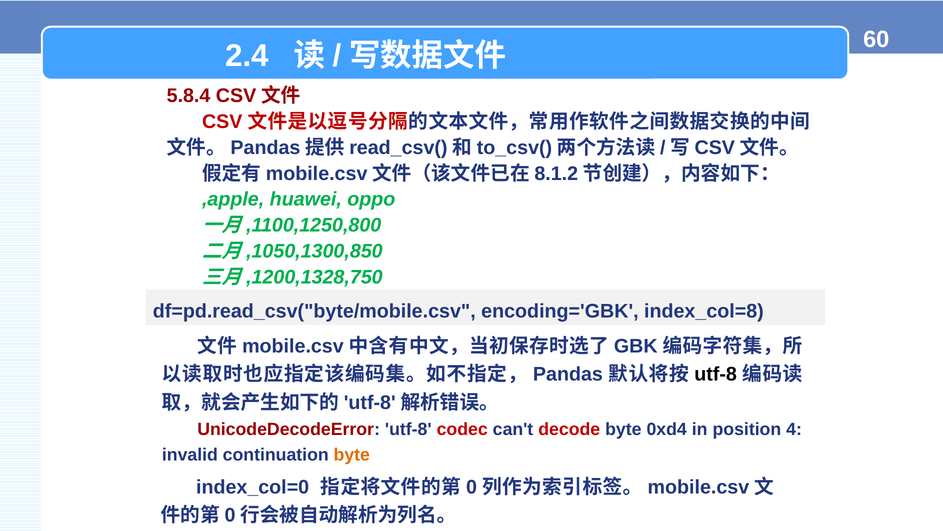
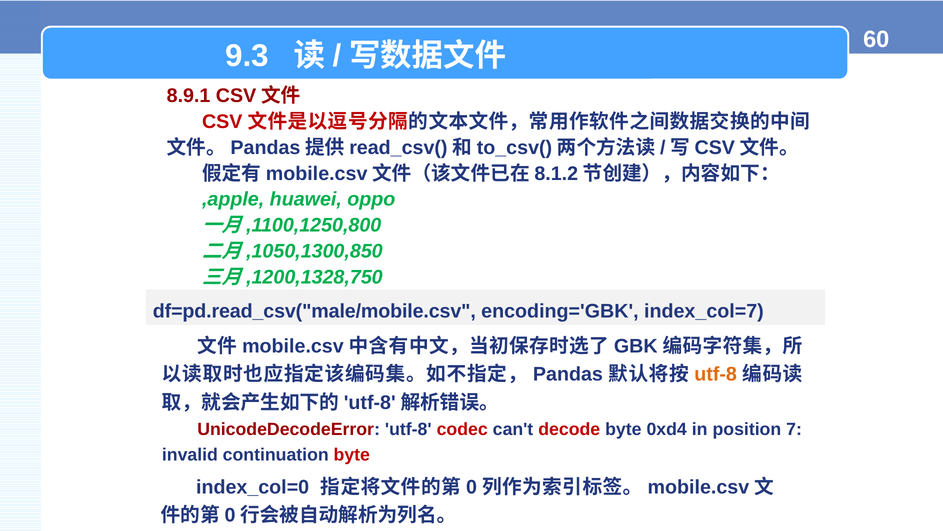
2.4: 2.4 -> 9.3
5.8.4: 5.8.4 -> 8.9.1
df=pd.read_csv("byte/mobile.csv: df=pd.read_csv("byte/mobile.csv -> df=pd.read_csv("male/mobile.csv
index_col=8: index_col=8 -> index_col=7
utf-8 at (716, 374) colour: black -> orange
4: 4 -> 7
byte at (352, 454) colour: orange -> red
